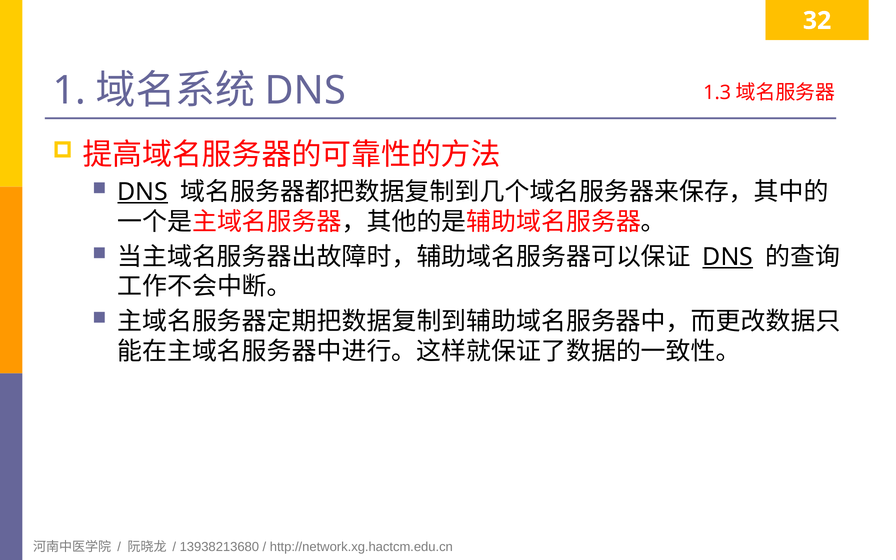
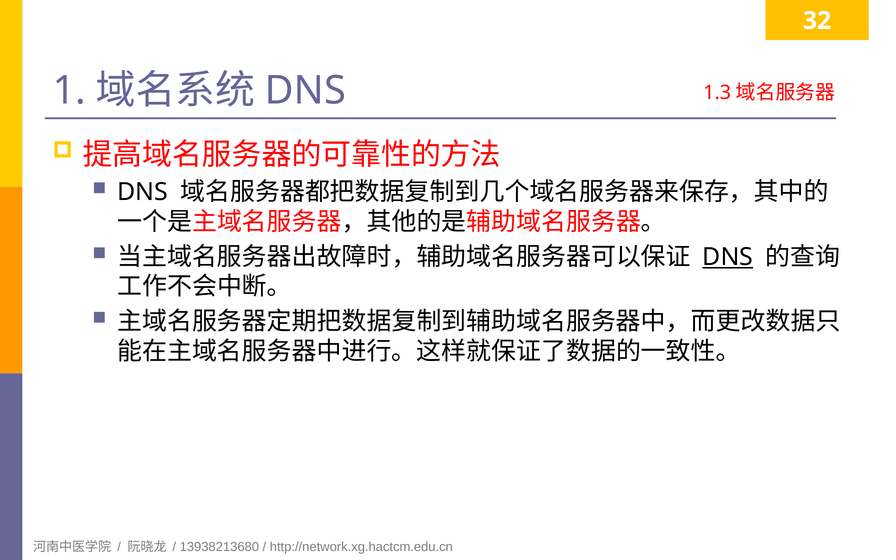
DNS at (143, 192) underline: present -> none
